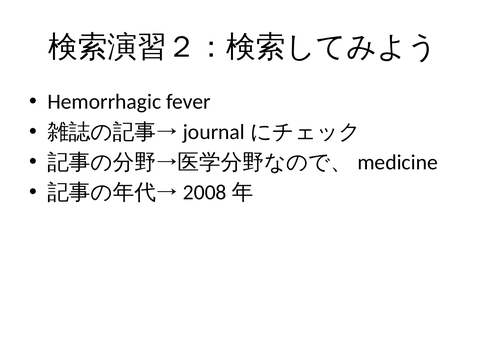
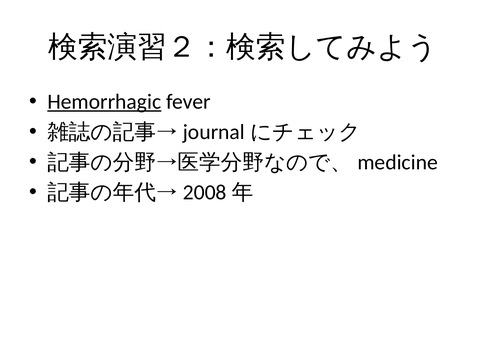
Hemorrhagic underline: none -> present
